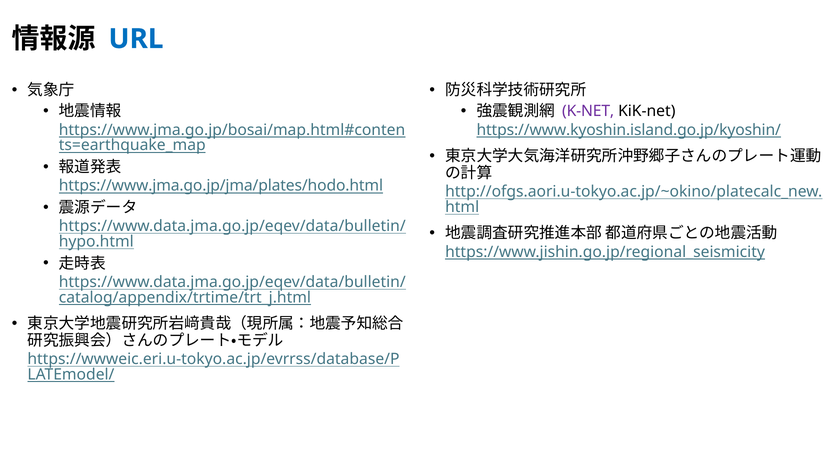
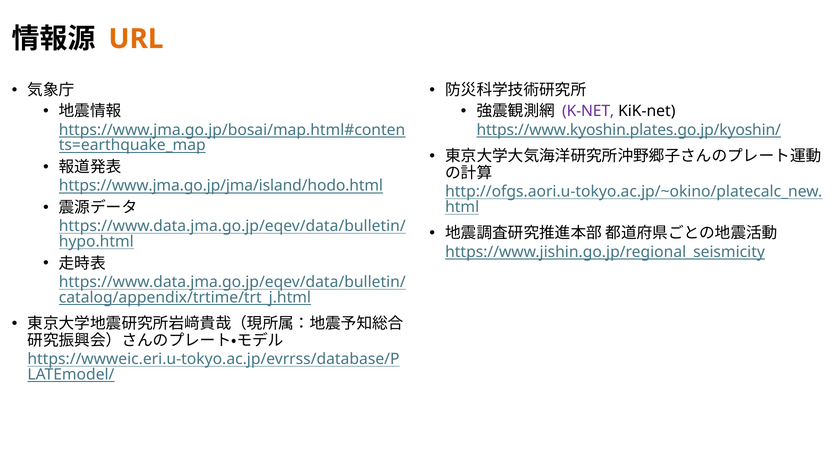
URL colour: blue -> orange
https://www.kyoshin.island.go.jp/kyoshin/: https://www.kyoshin.island.go.jp/kyoshin/ -> https://www.kyoshin.plates.go.jp/kyoshin/
https://www.jma.go.jp/jma/plates/hodo.html: https://www.jma.go.jp/jma/plates/hodo.html -> https://www.jma.go.jp/jma/island/hodo.html
